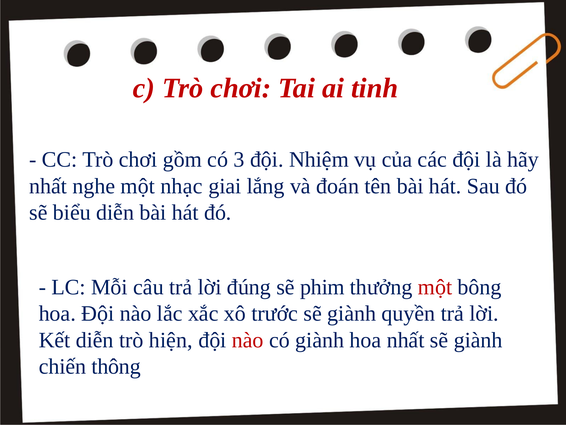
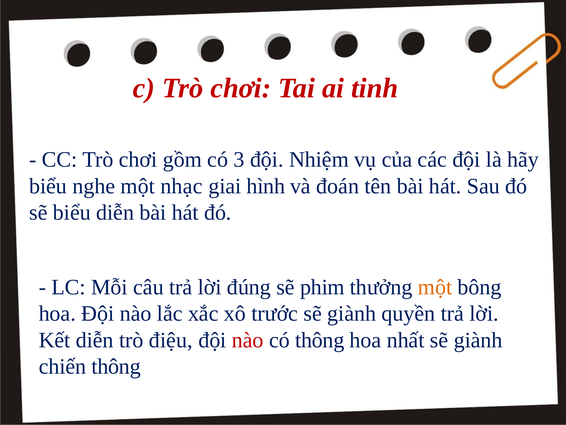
nhất at (48, 186): nhất -> biểu
lắng: lắng -> hình
một at (435, 287) colour: red -> orange
hiện: hiện -> điệu
có giành: giành -> thông
